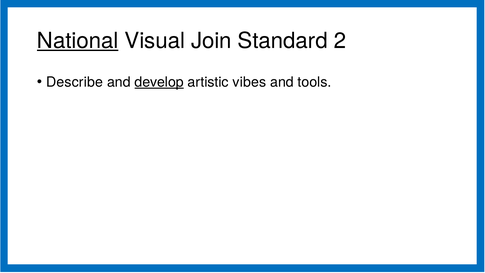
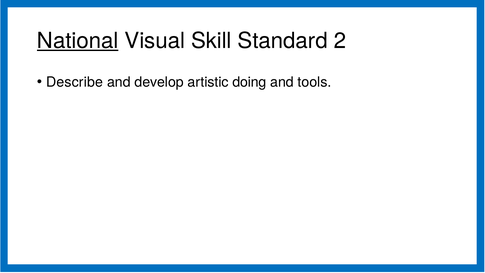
Join: Join -> Skill
develop underline: present -> none
vibes: vibes -> doing
